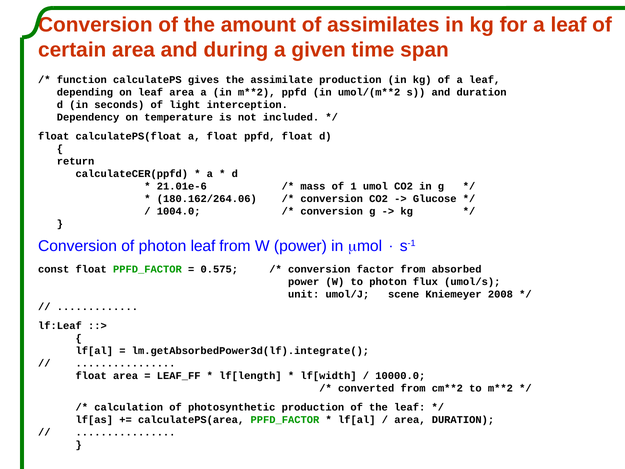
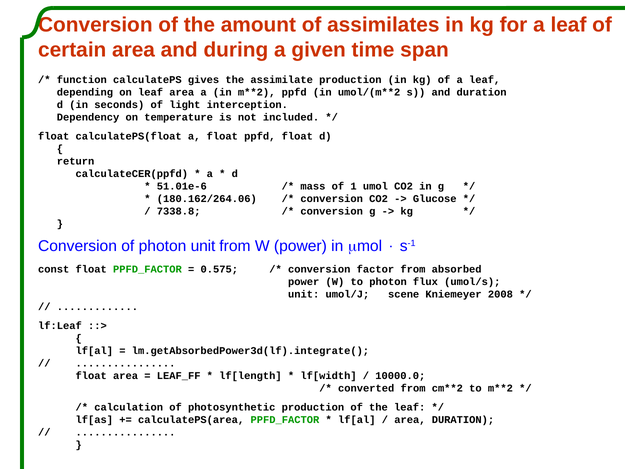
21.01e-6: 21.01e-6 -> 51.01e-6
1004.0: 1004.0 -> 7338.8
photon leaf: leaf -> unit
